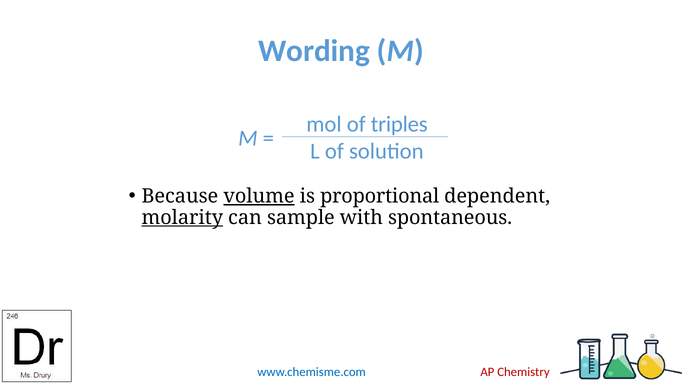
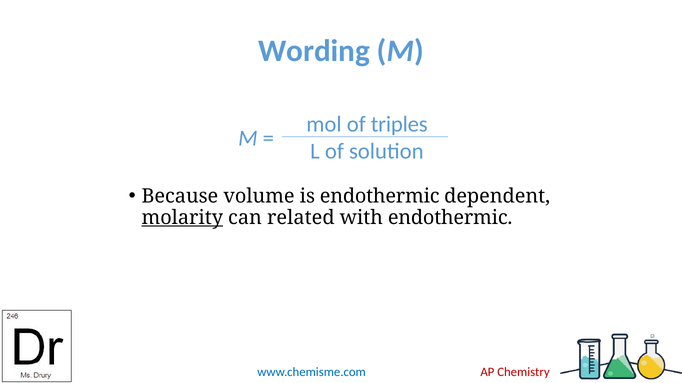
volume underline: present -> none
is proportional: proportional -> endothermic
sample: sample -> related
with spontaneous: spontaneous -> endothermic
